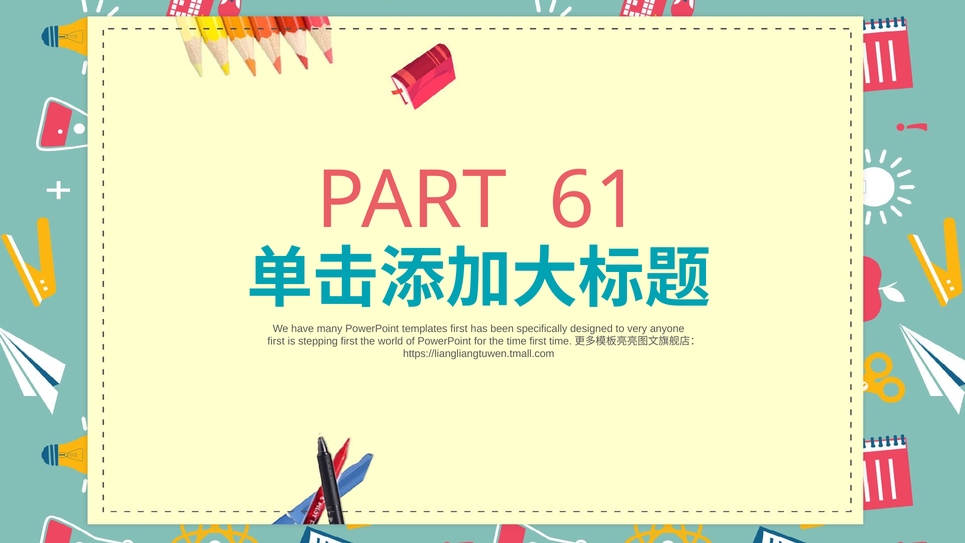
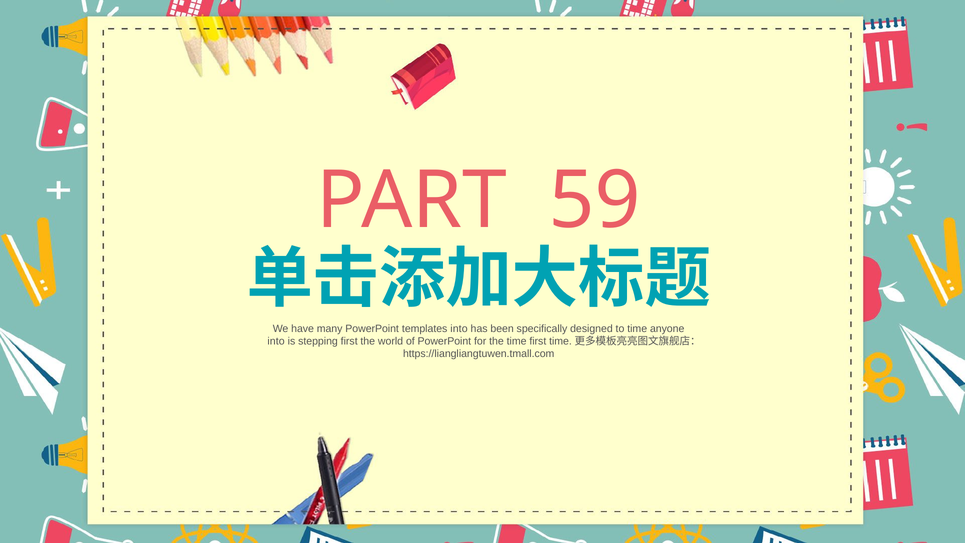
61: 61 -> 59
templates first: first -> into
to very: very -> time
first at (276, 341): first -> into
